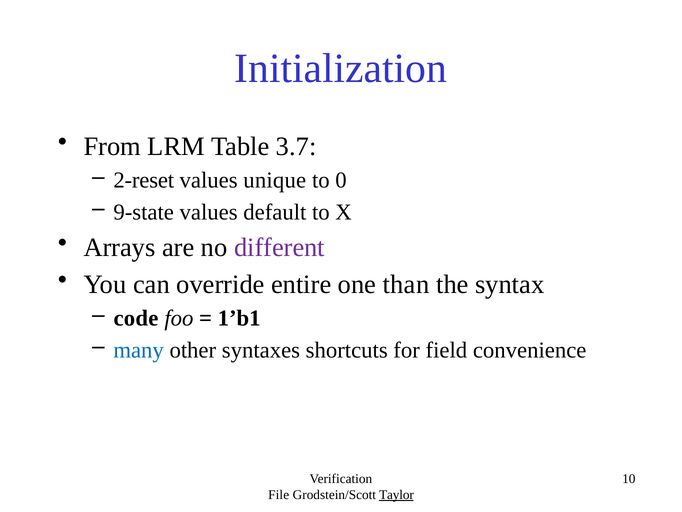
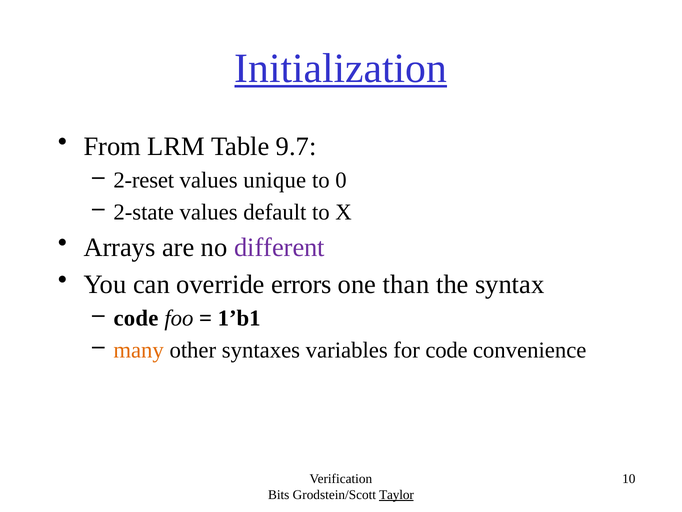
Initialization underline: none -> present
3.7: 3.7 -> 9.7
9-state: 9-state -> 2-state
entire: entire -> errors
many colour: blue -> orange
shortcuts: shortcuts -> variables
for field: field -> code
File: File -> Bits
